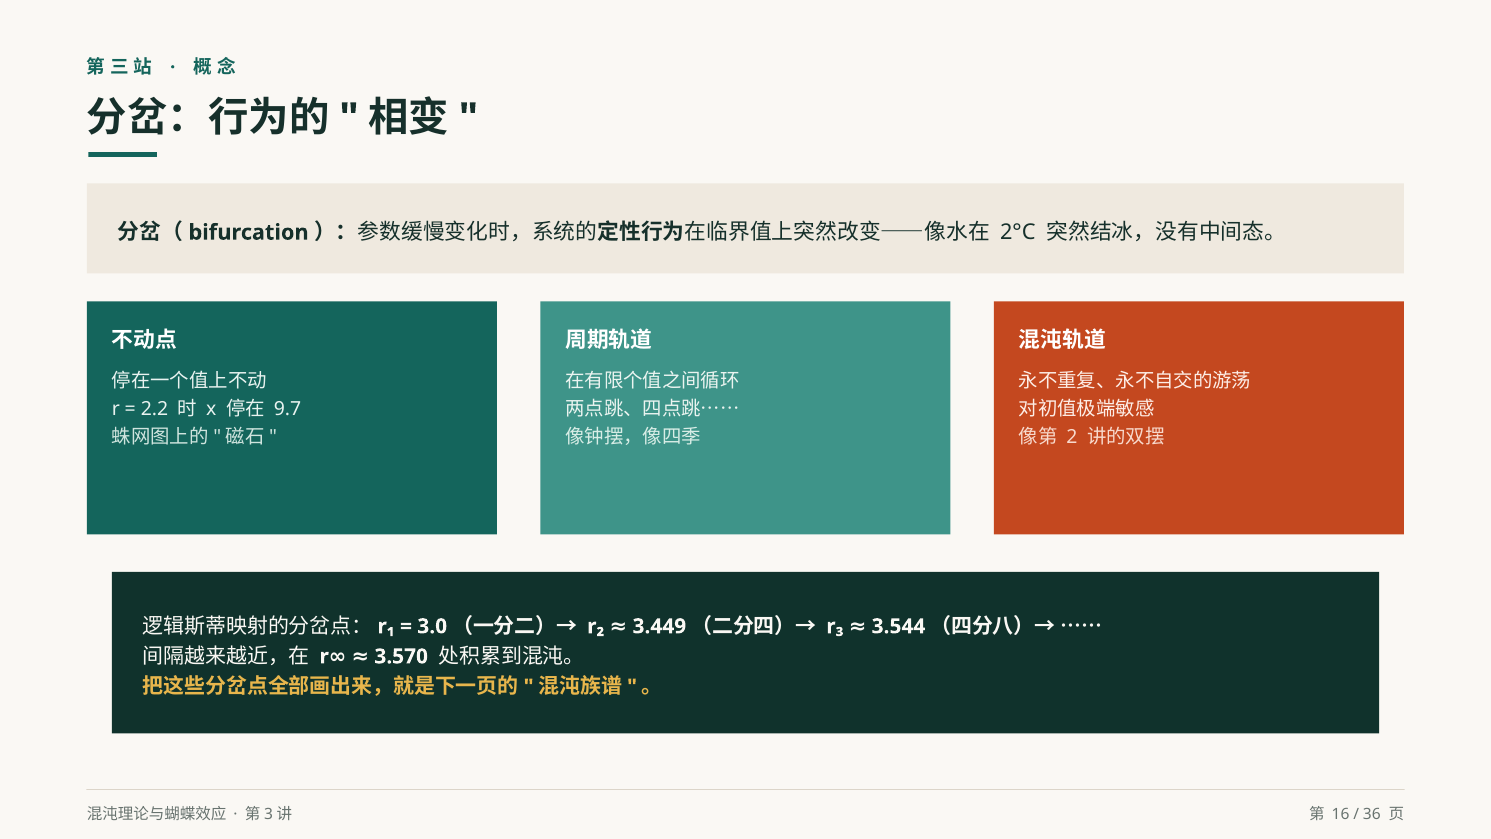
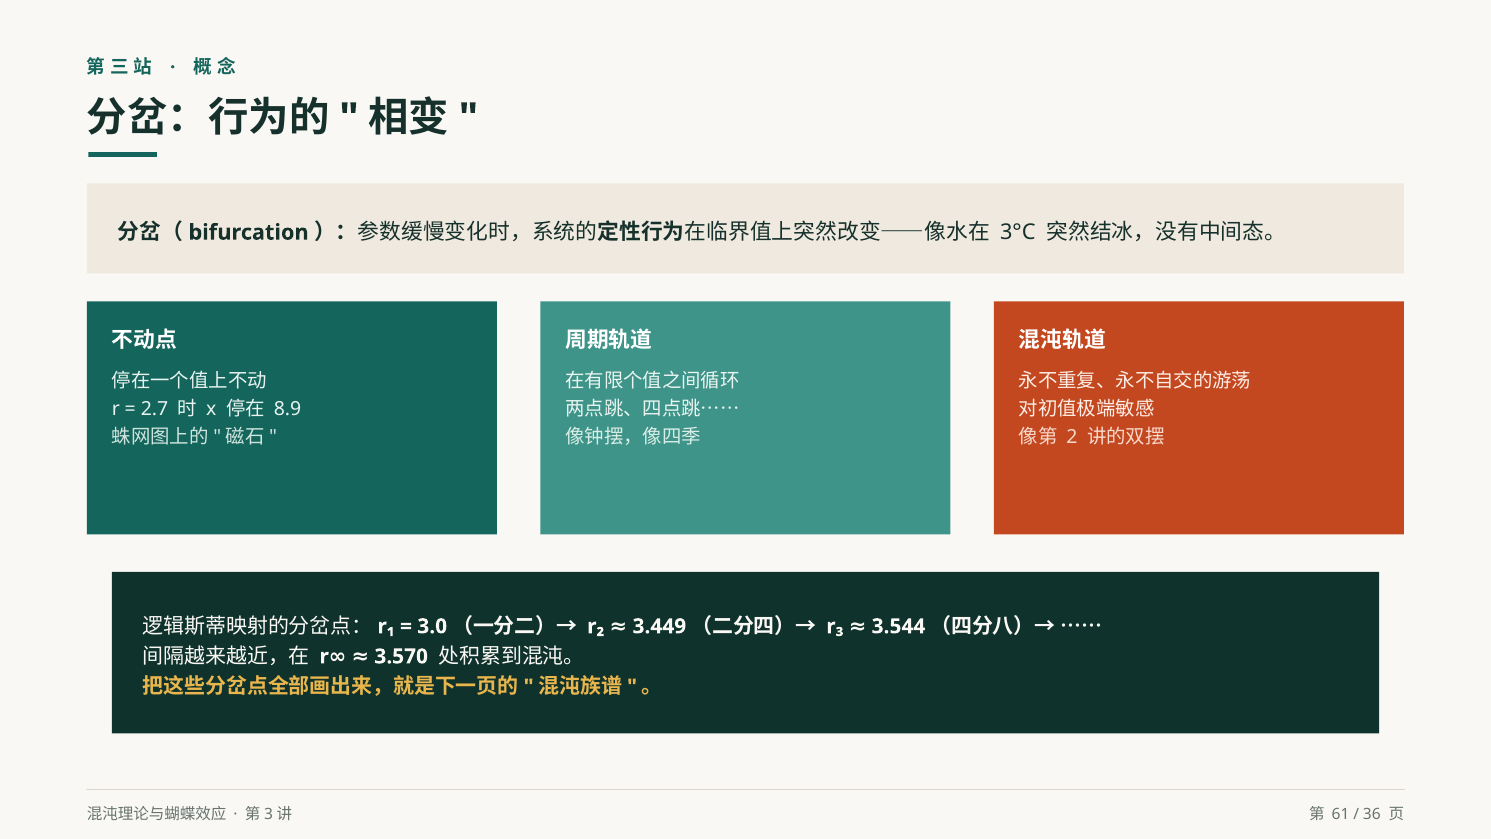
2°C: 2°C -> 3°C
2.2: 2.2 -> 2.7
9.7: 9.7 -> 8.9
16: 16 -> 61
